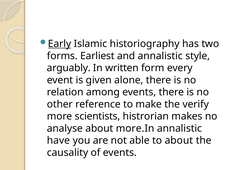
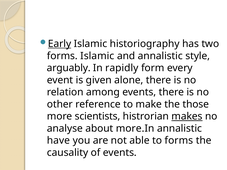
forms Earliest: Earliest -> Islamic
written: written -> rapidly
verify: verify -> those
makes underline: none -> present
to about: about -> forms
